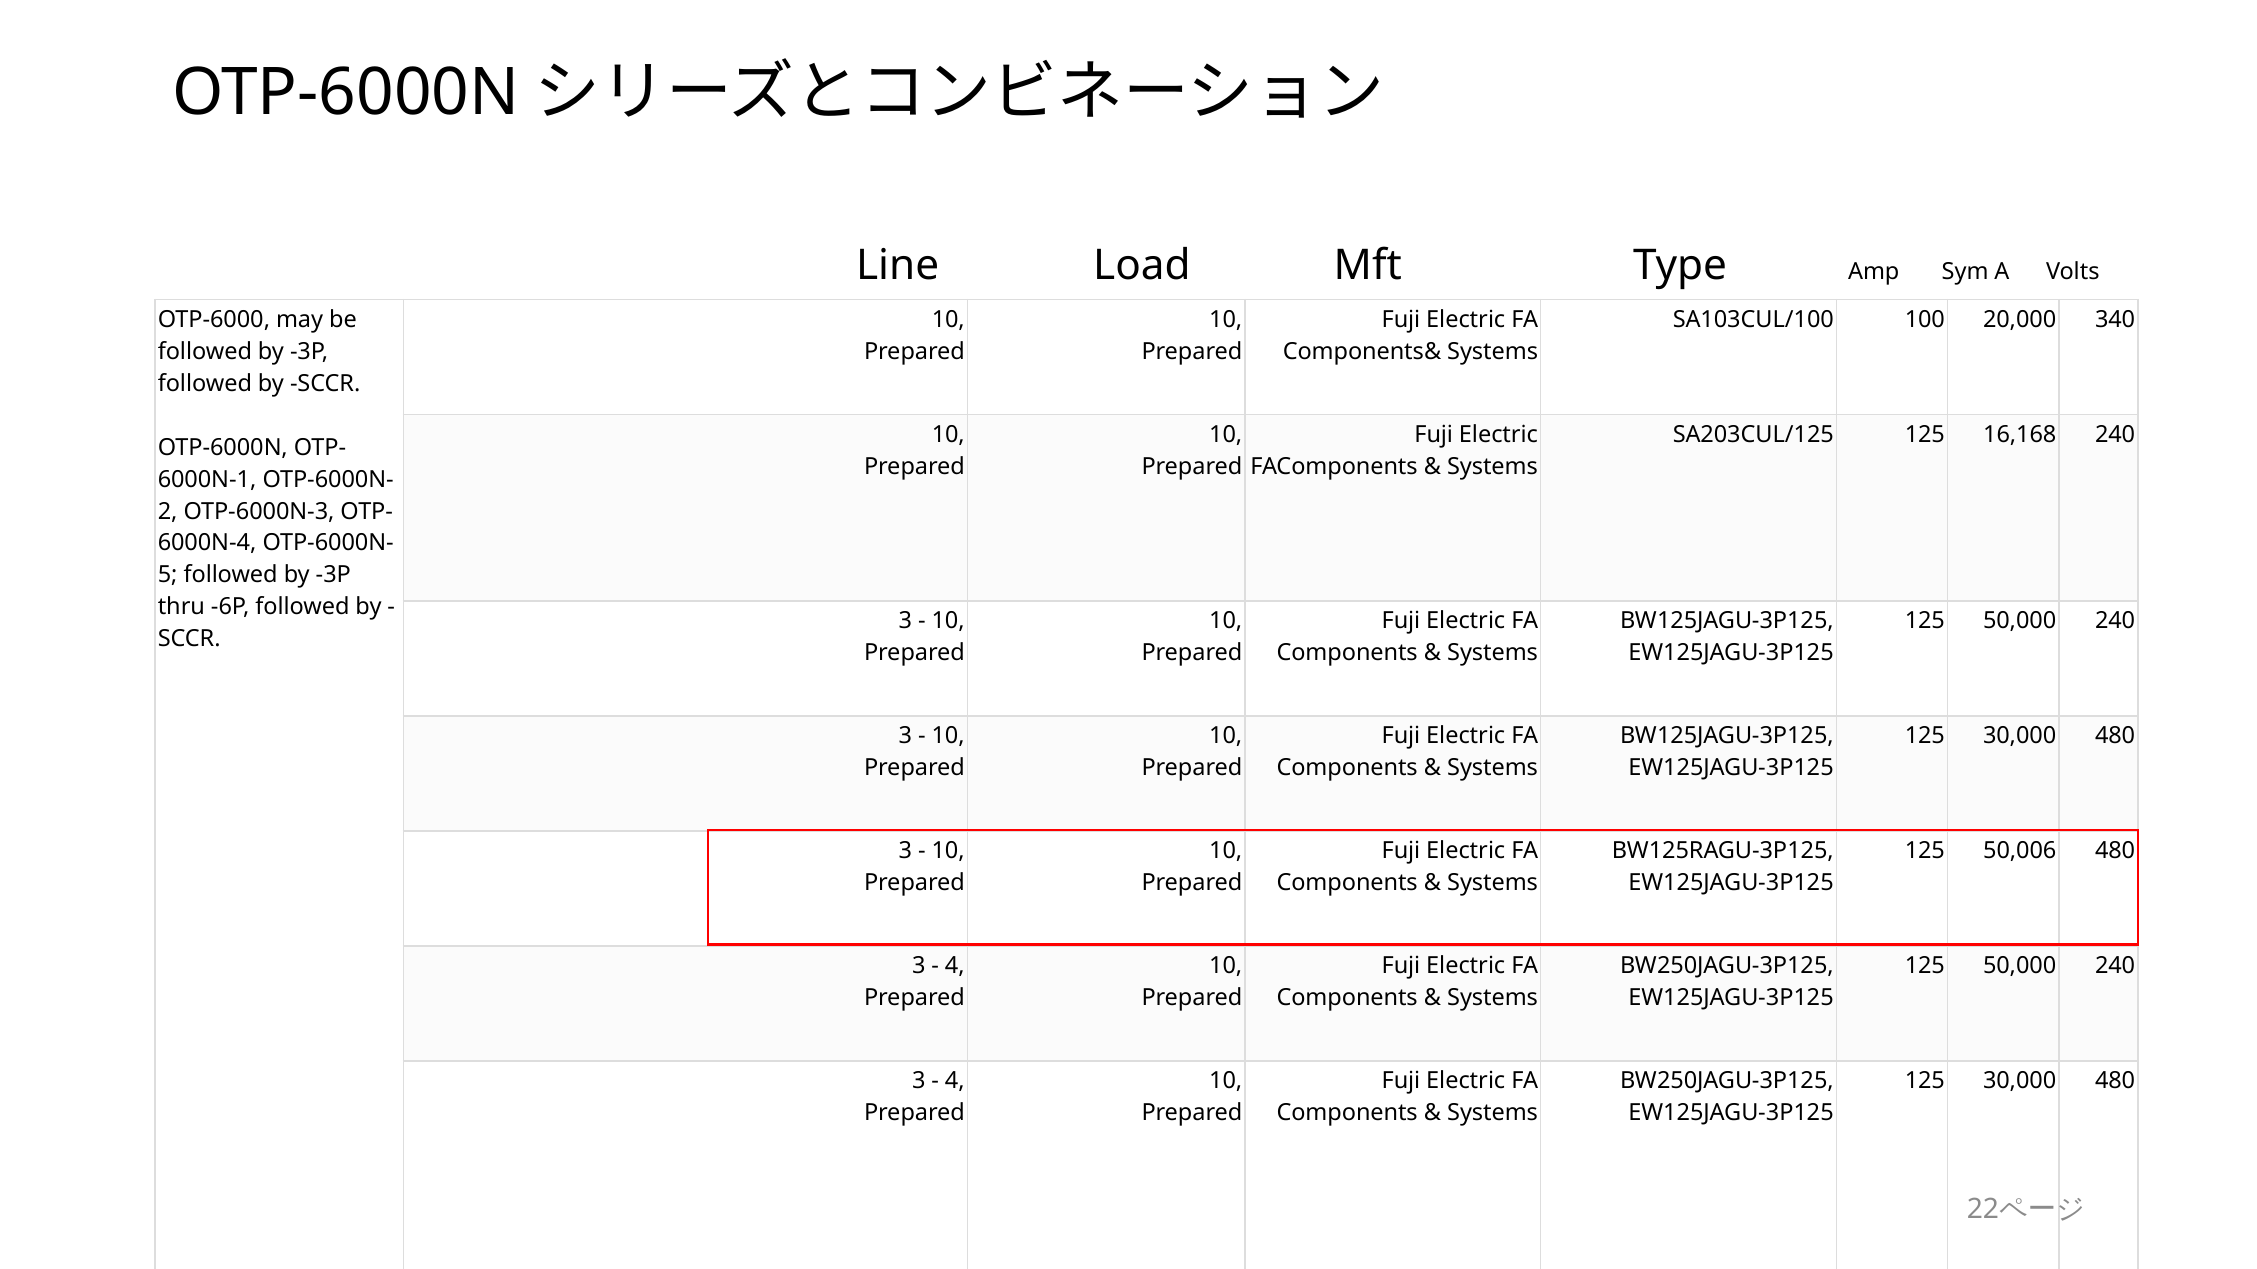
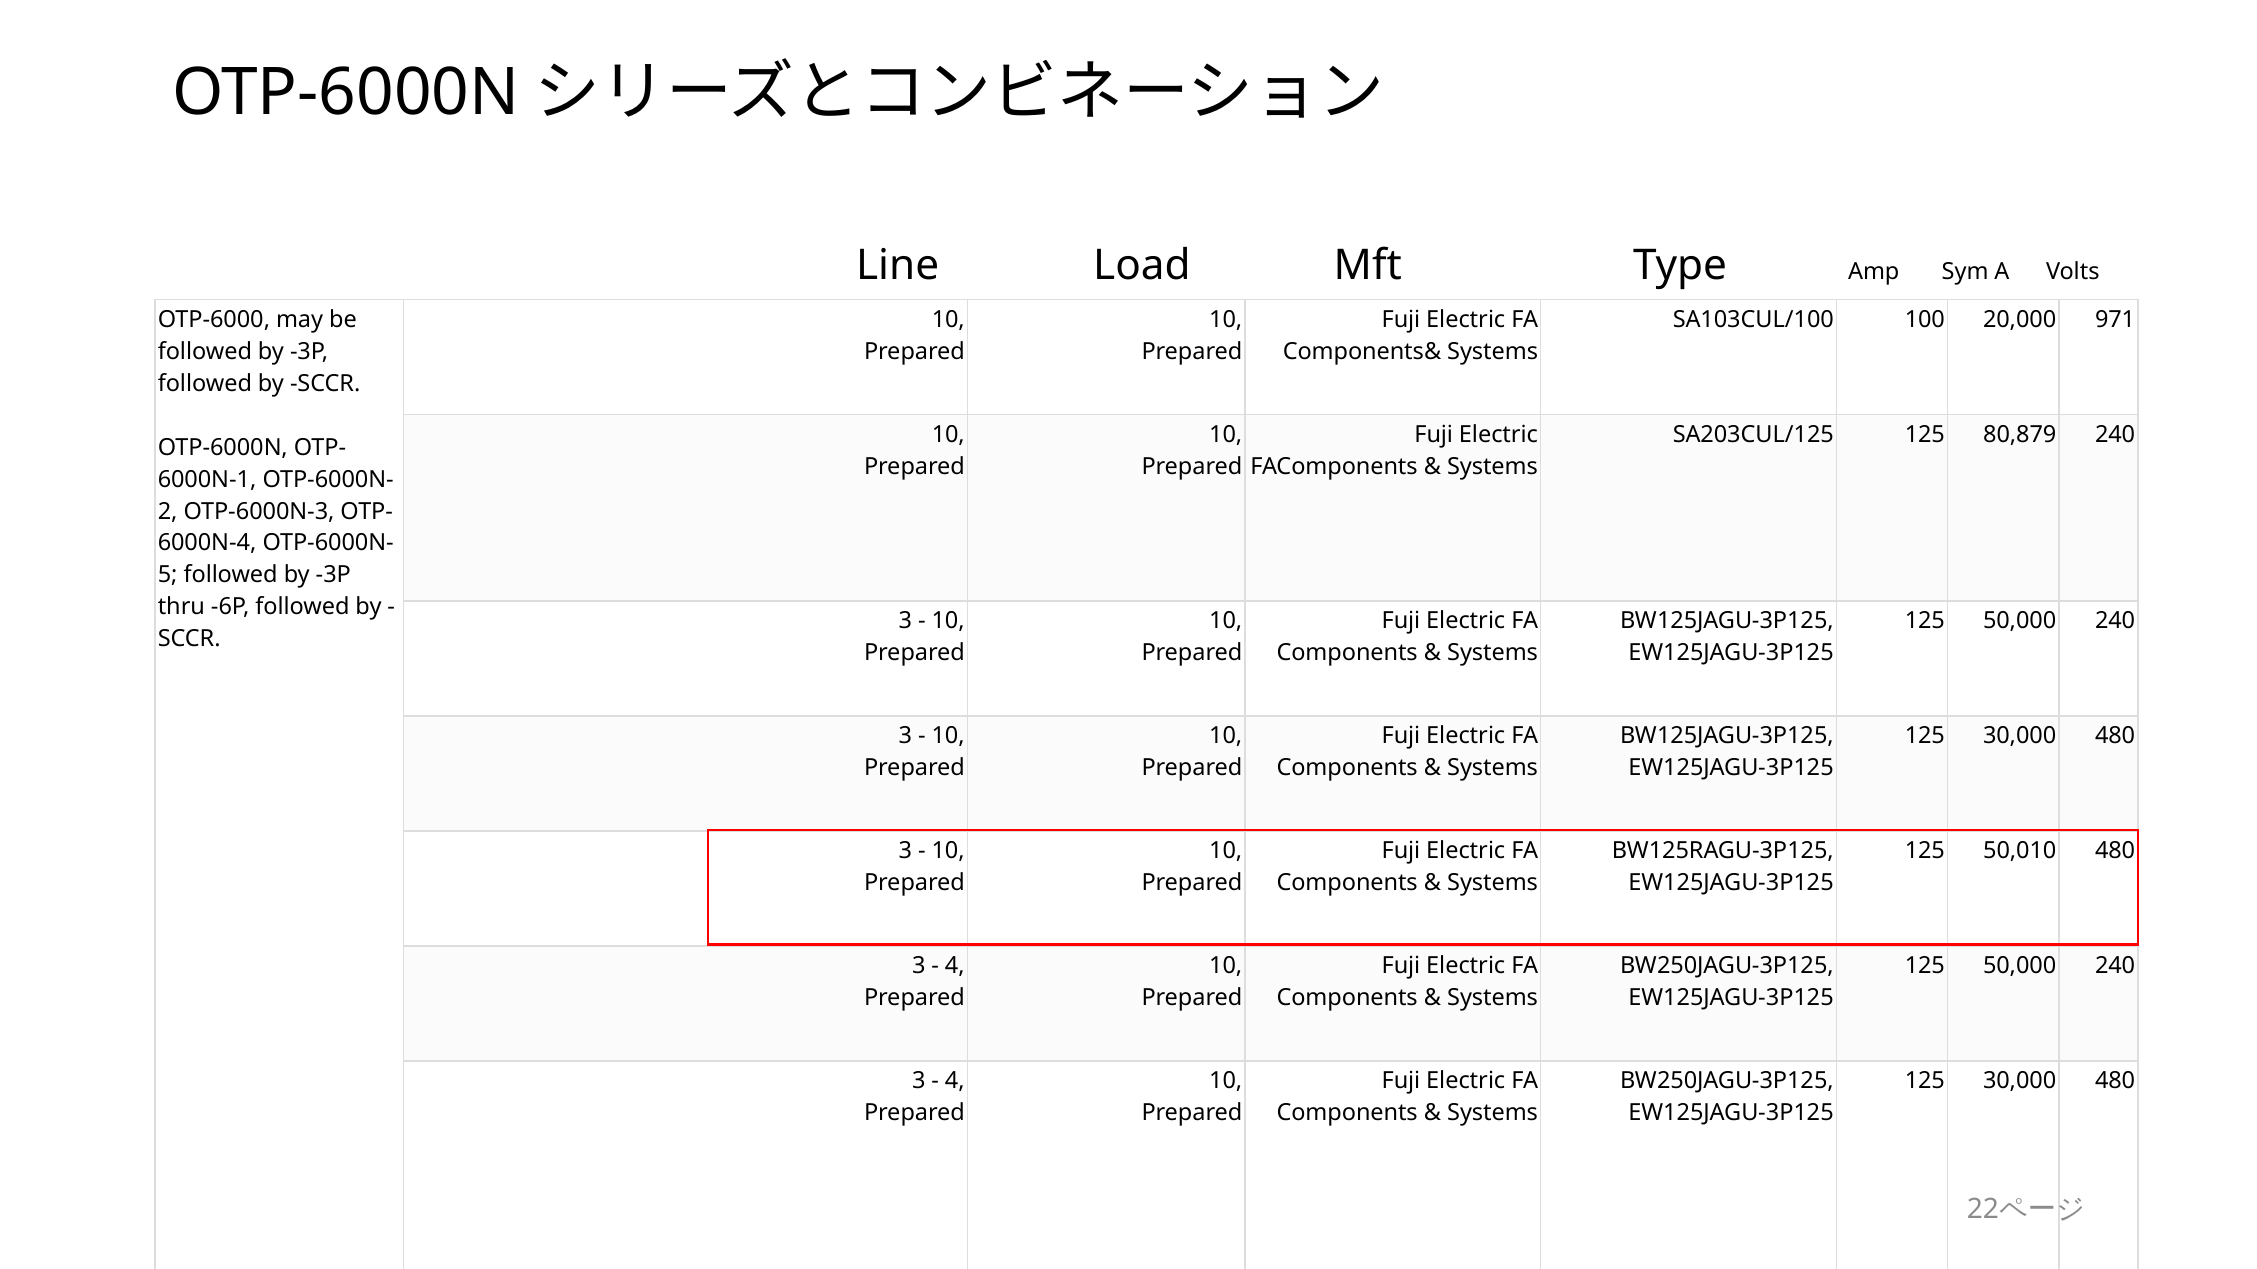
340: 340 -> 971
16,168: 16,168 -> 80,879
50,006: 50,006 -> 50,010
